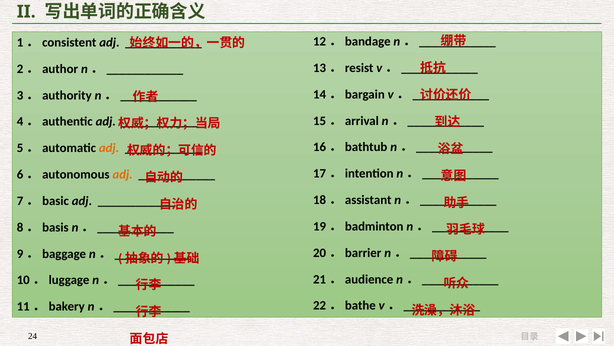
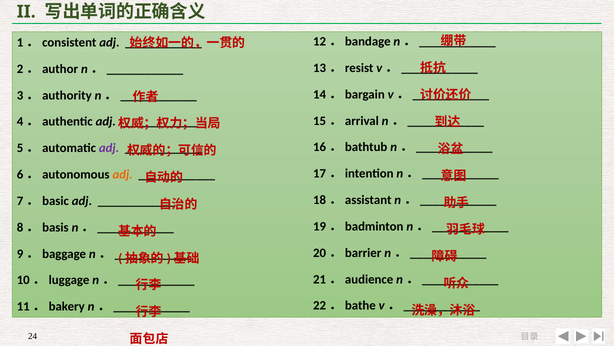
adj at (109, 148) colour: orange -> purple
